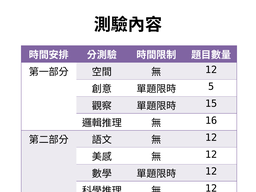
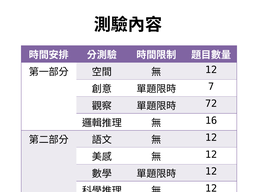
5: 5 -> 7
15: 15 -> 72
